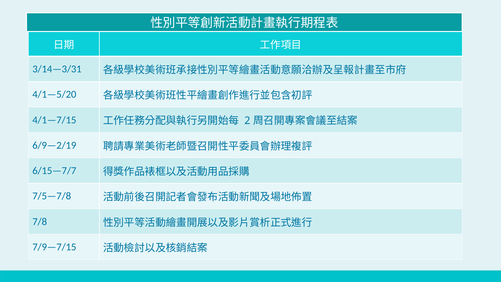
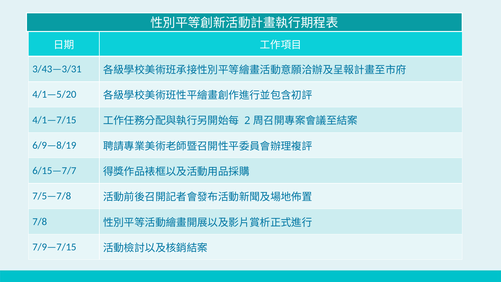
3/14—3/31: 3/14—3/31 -> 3/43—3/31
6/9—2/19: 6/9—2/19 -> 6/9—8/19
